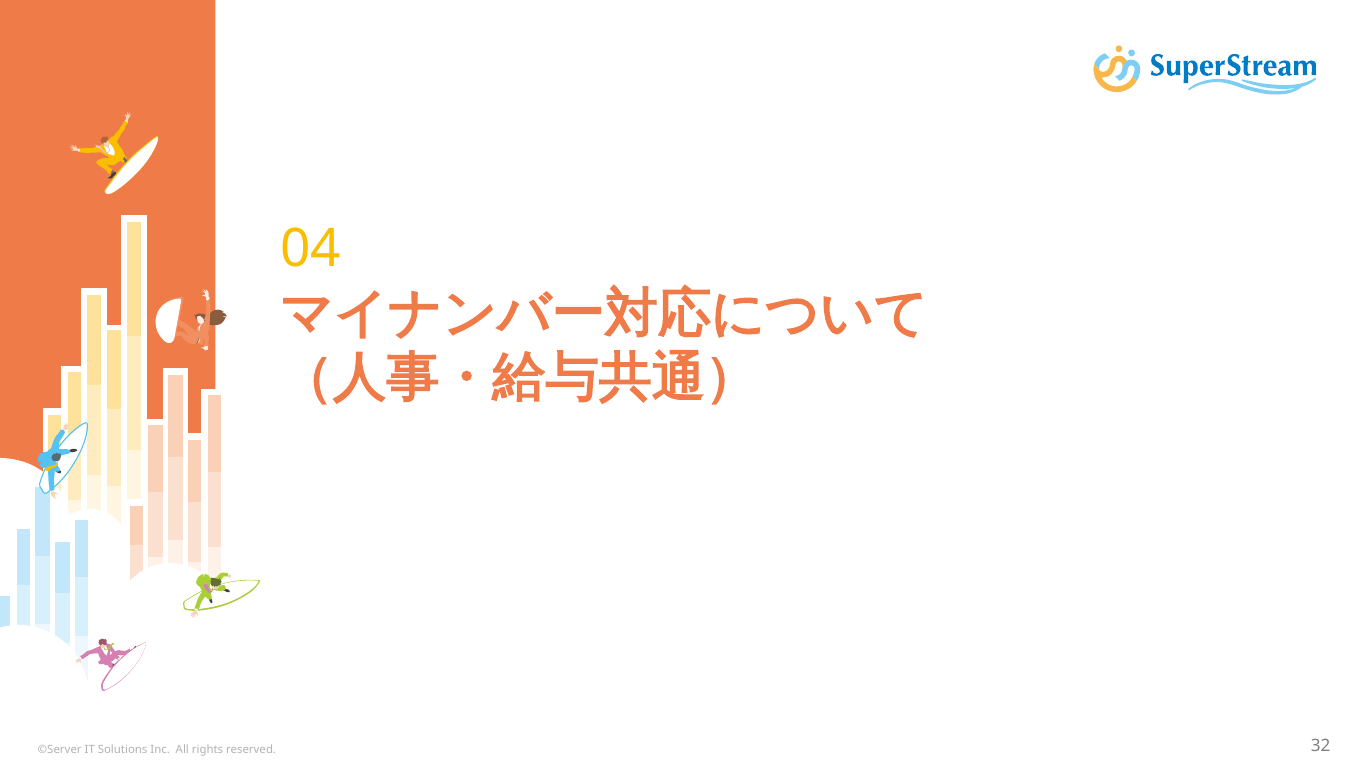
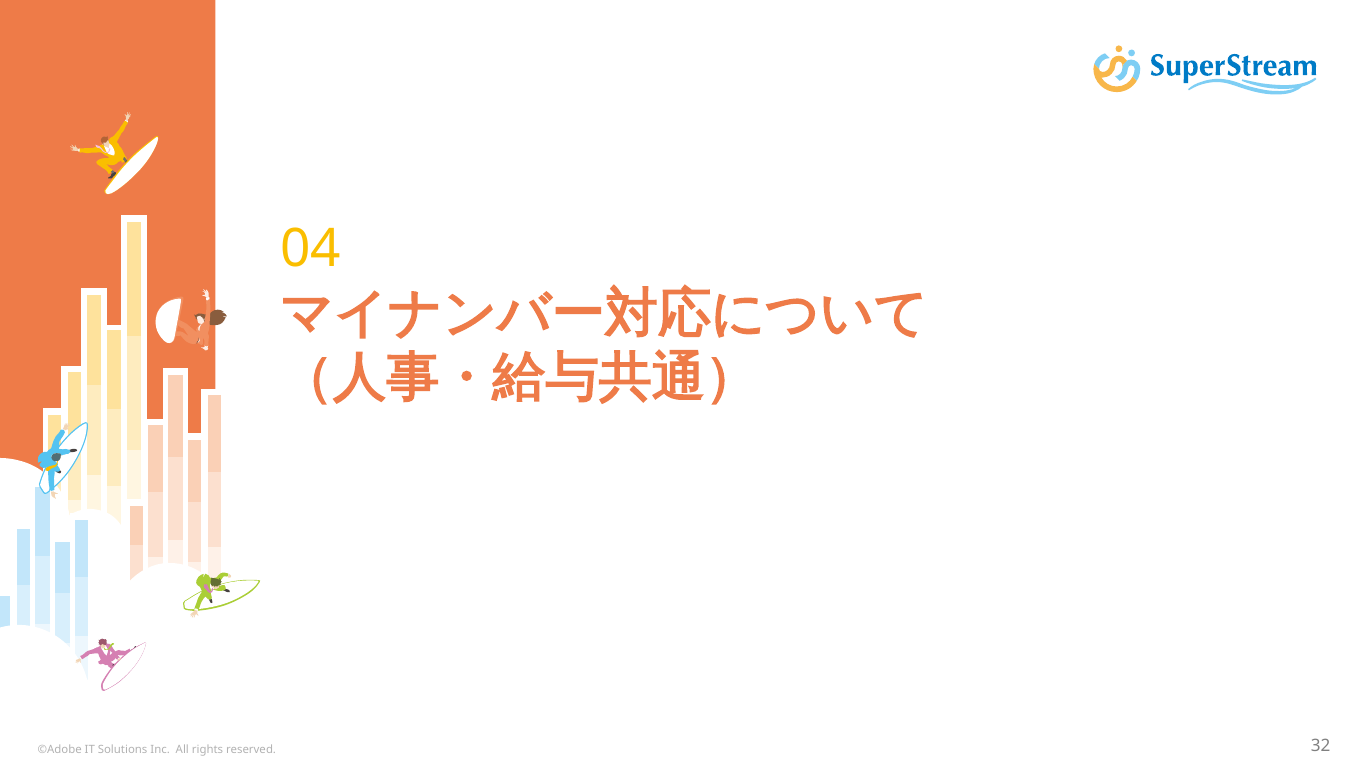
©Server: ©Server -> ©Adobe
